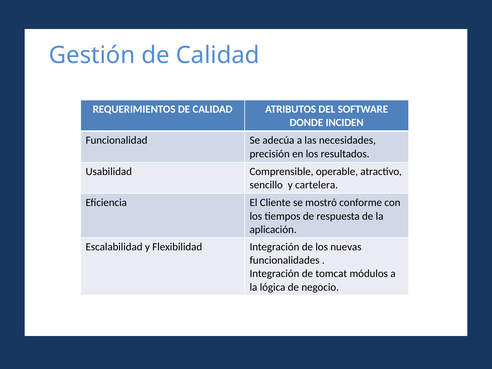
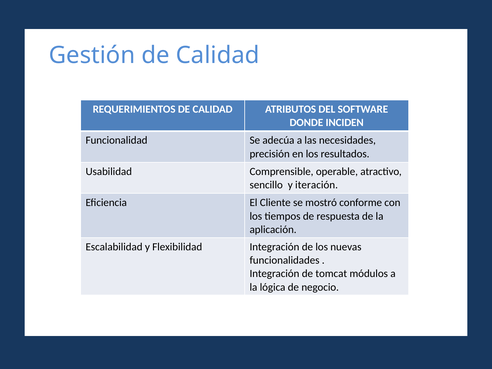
cartelera: cartelera -> iteración
